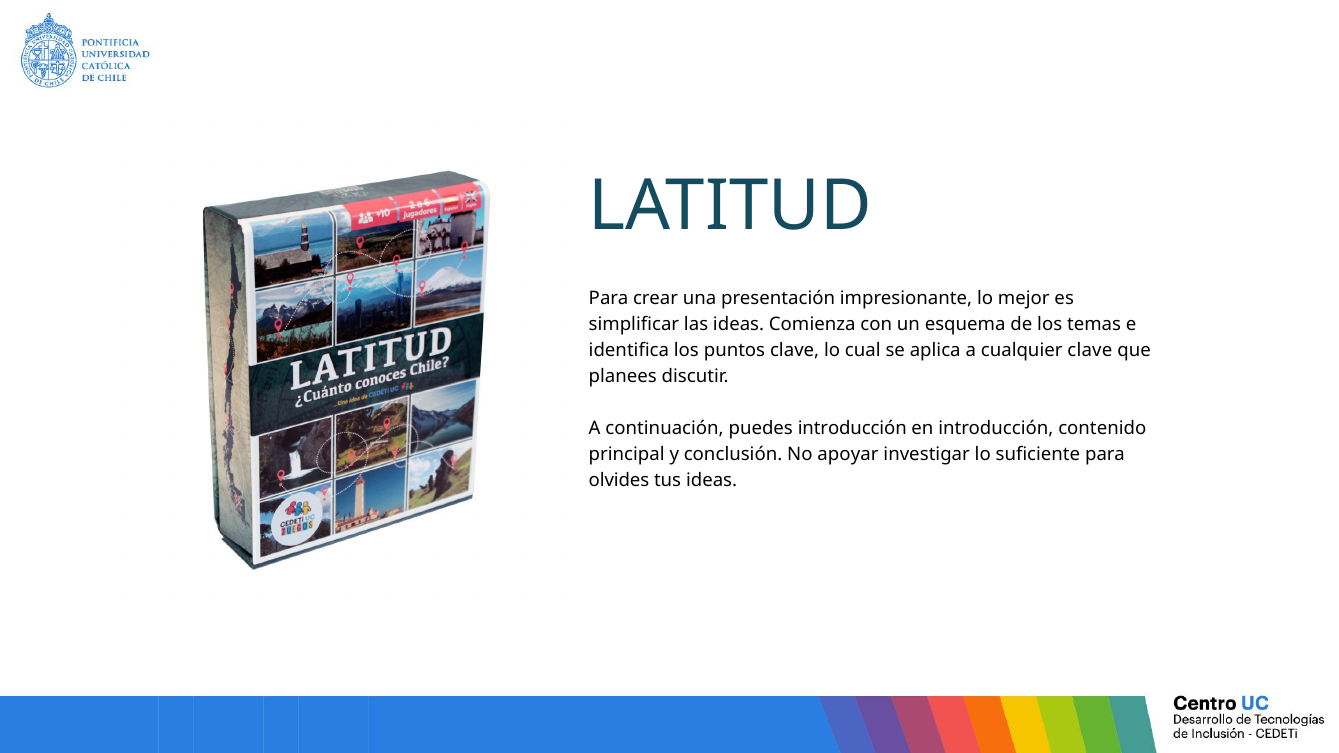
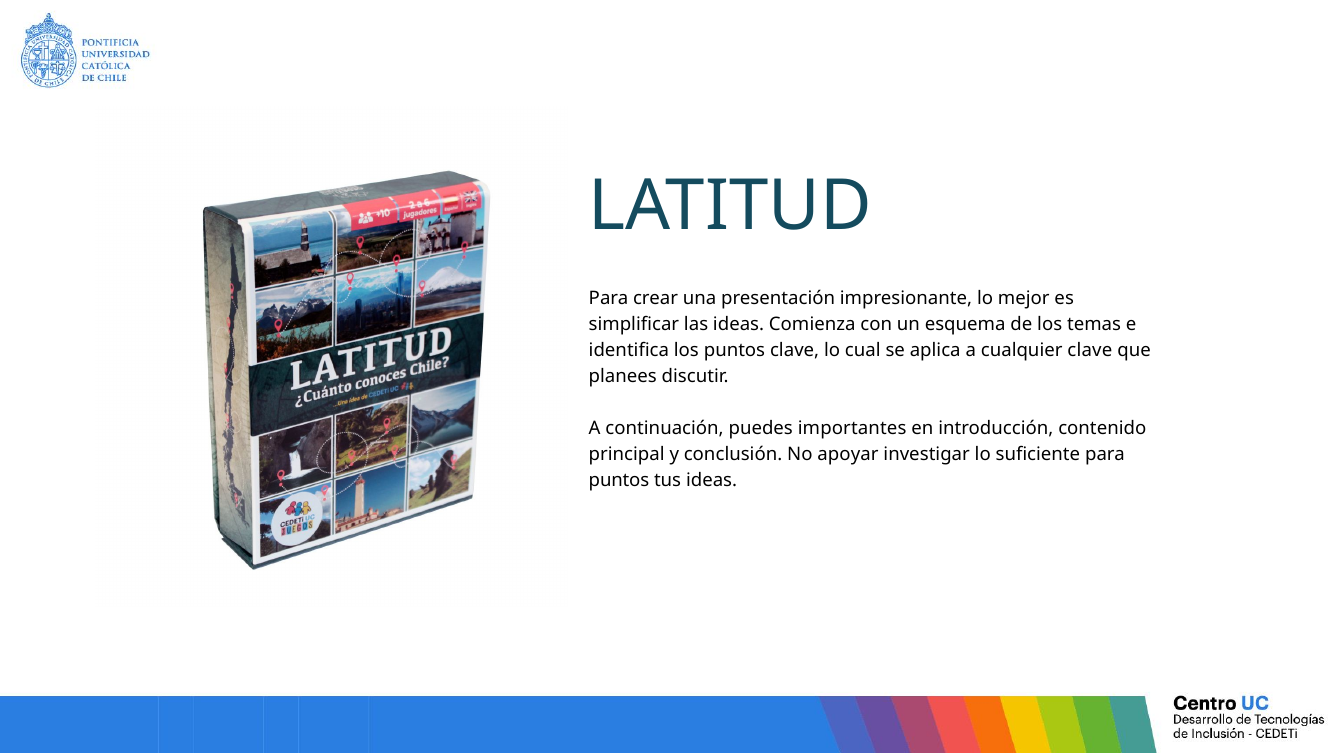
puedes introducción: introducción -> importantes
olvides at (619, 481): olvides -> puntos
